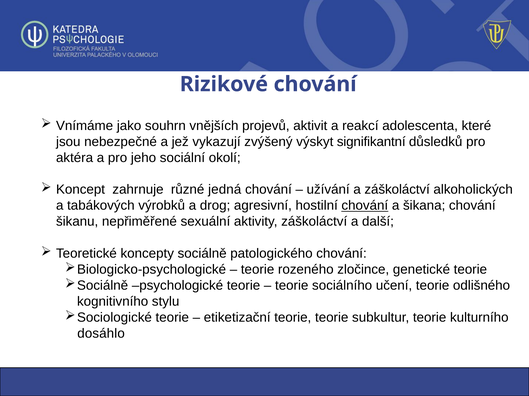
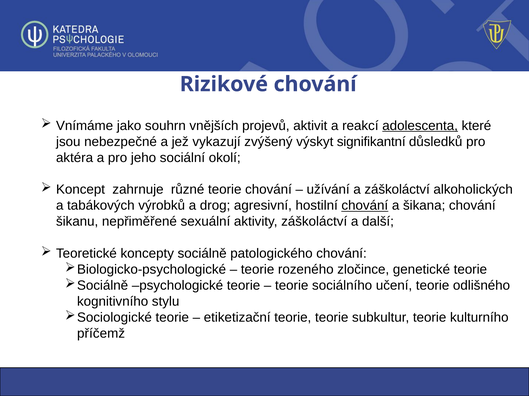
adolescenta underline: none -> present
různé jedná: jedná -> teorie
dosáhlo: dosáhlo -> příčemž
